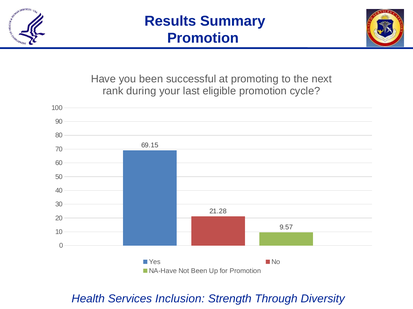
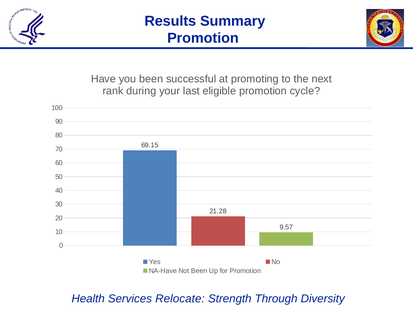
Inclusion: Inclusion -> Relocate
